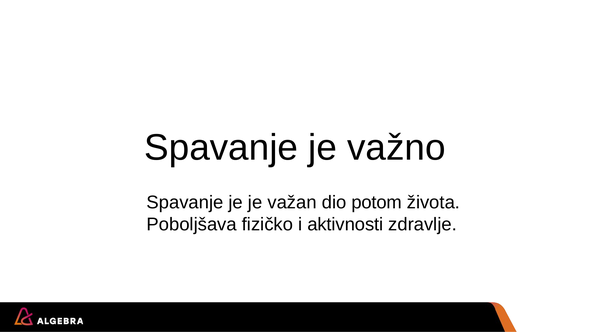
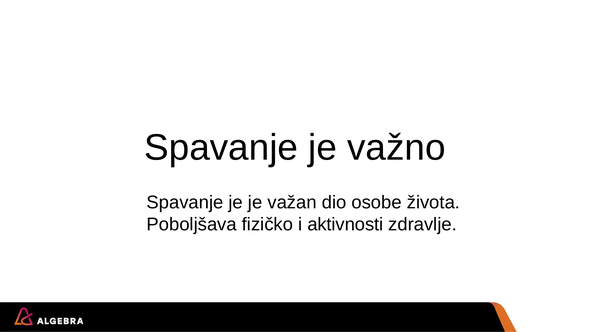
potom: potom -> osobe
